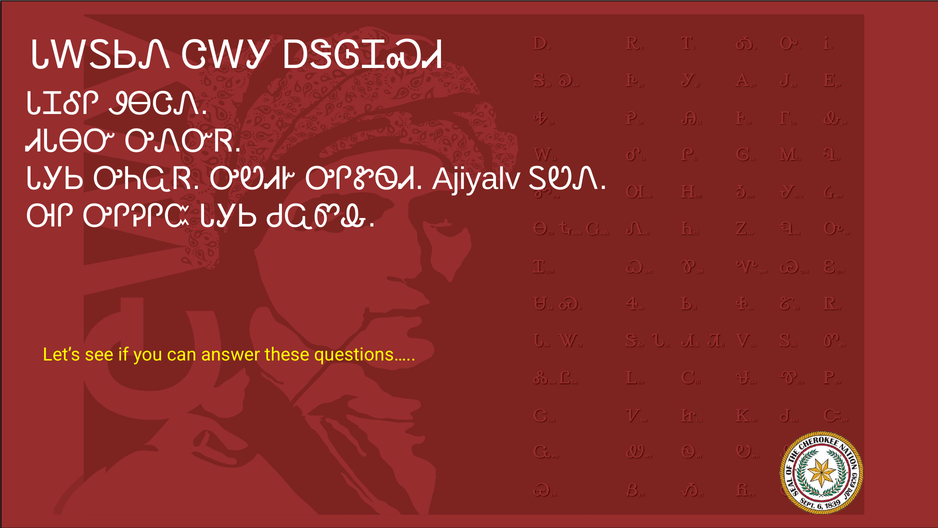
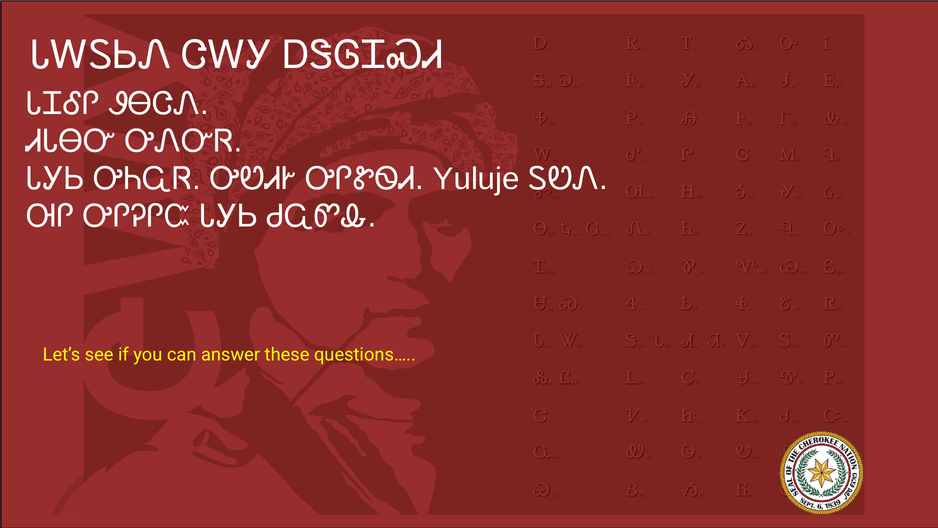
Ajiyalv: Ajiyalv -> Yuluje
